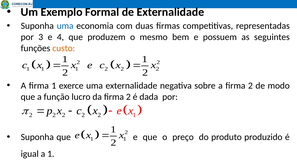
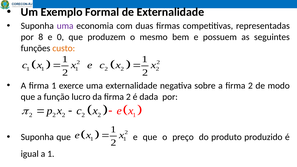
uma at (65, 26) colour: blue -> purple
3: 3 -> 8
4: 4 -> 0
